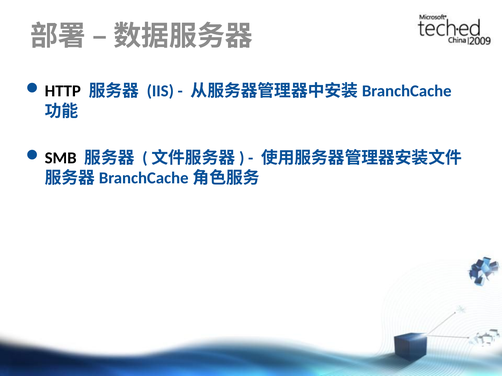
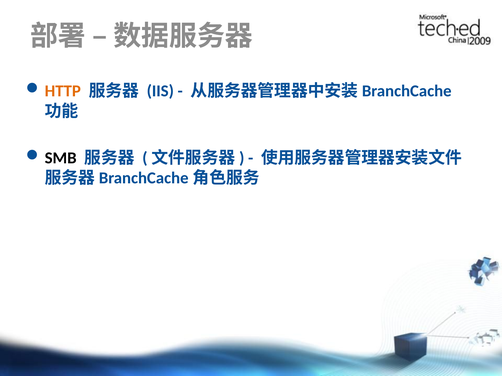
HTTP colour: black -> orange
